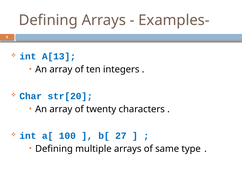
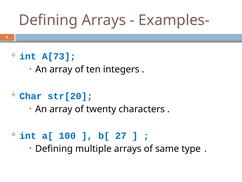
A[13: A[13 -> A[73
